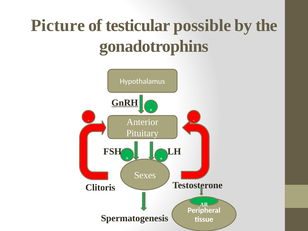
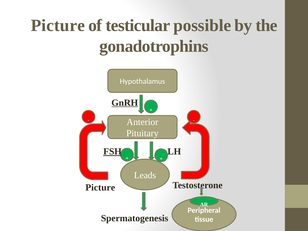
FSH underline: none -> present
Sexes: Sexes -> Leads
Clitoris at (100, 187): Clitoris -> Picture
